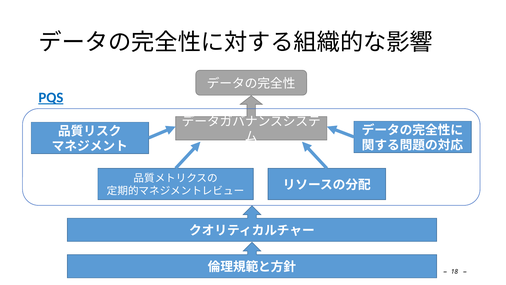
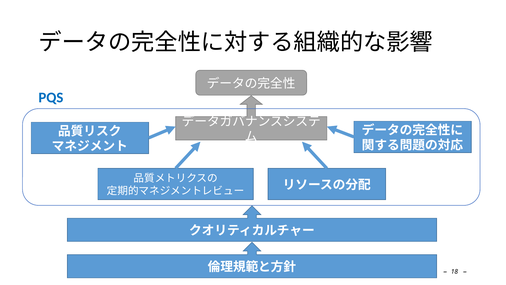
PQS underline: present -> none
